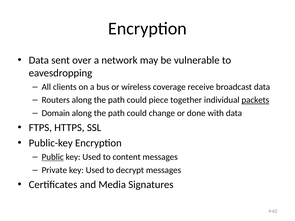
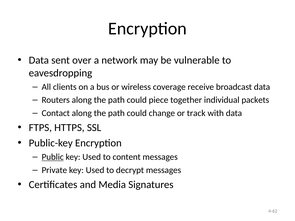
packets underline: present -> none
Domain: Domain -> Contact
done: done -> track
